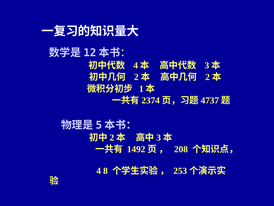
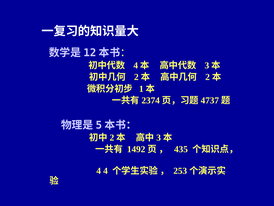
208: 208 -> 435
4 8: 8 -> 4
